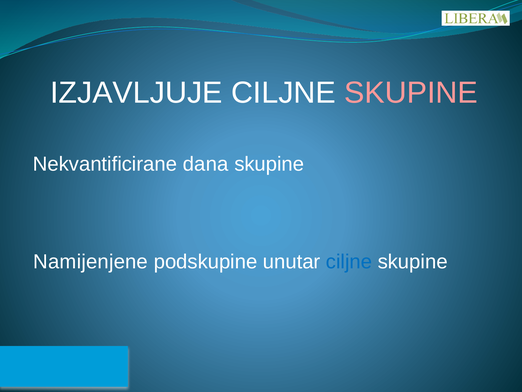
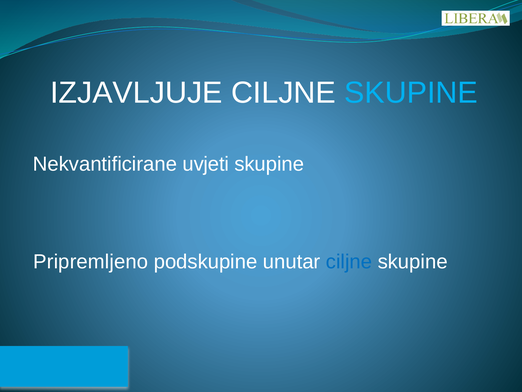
SKUPINE at (411, 93) colour: pink -> light blue
dana: dana -> uvjeti
Namijenjene: Namijenjene -> Pripremljeno
